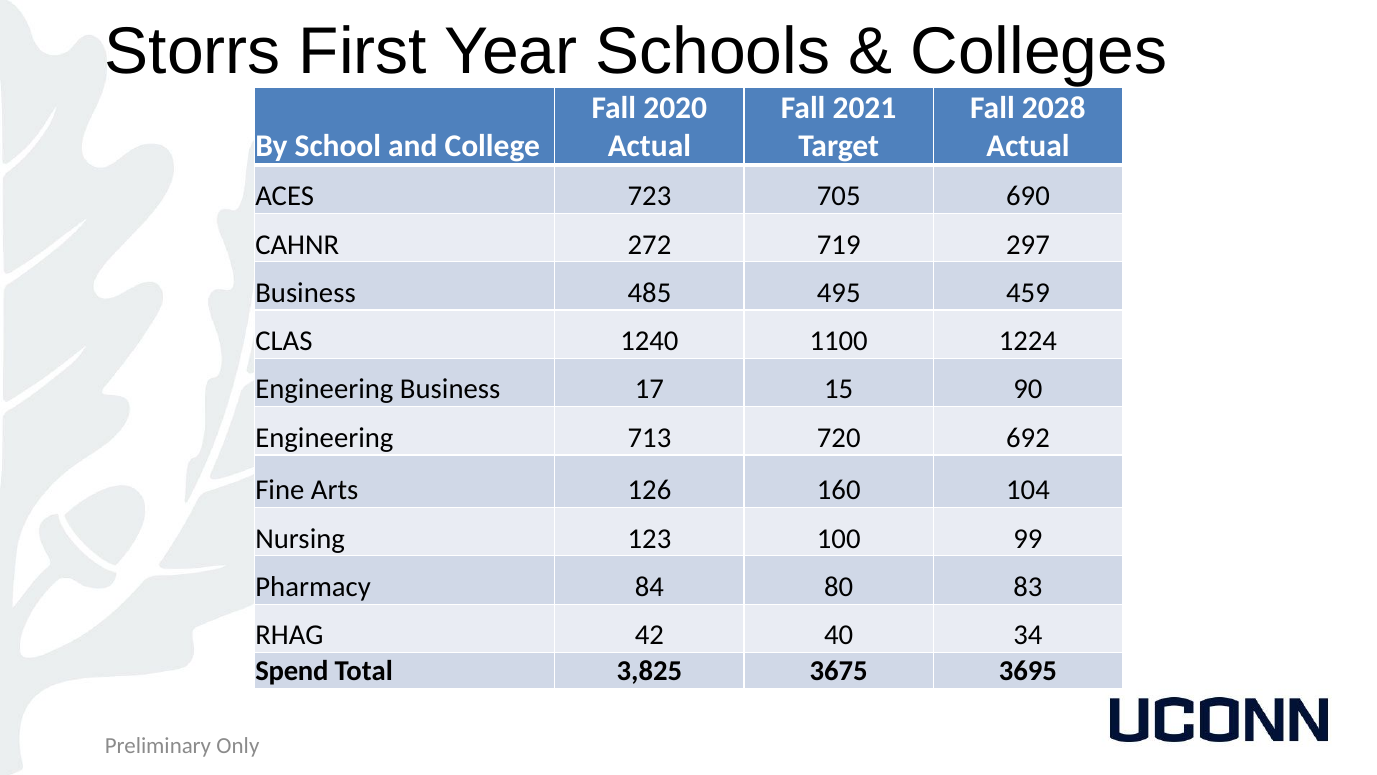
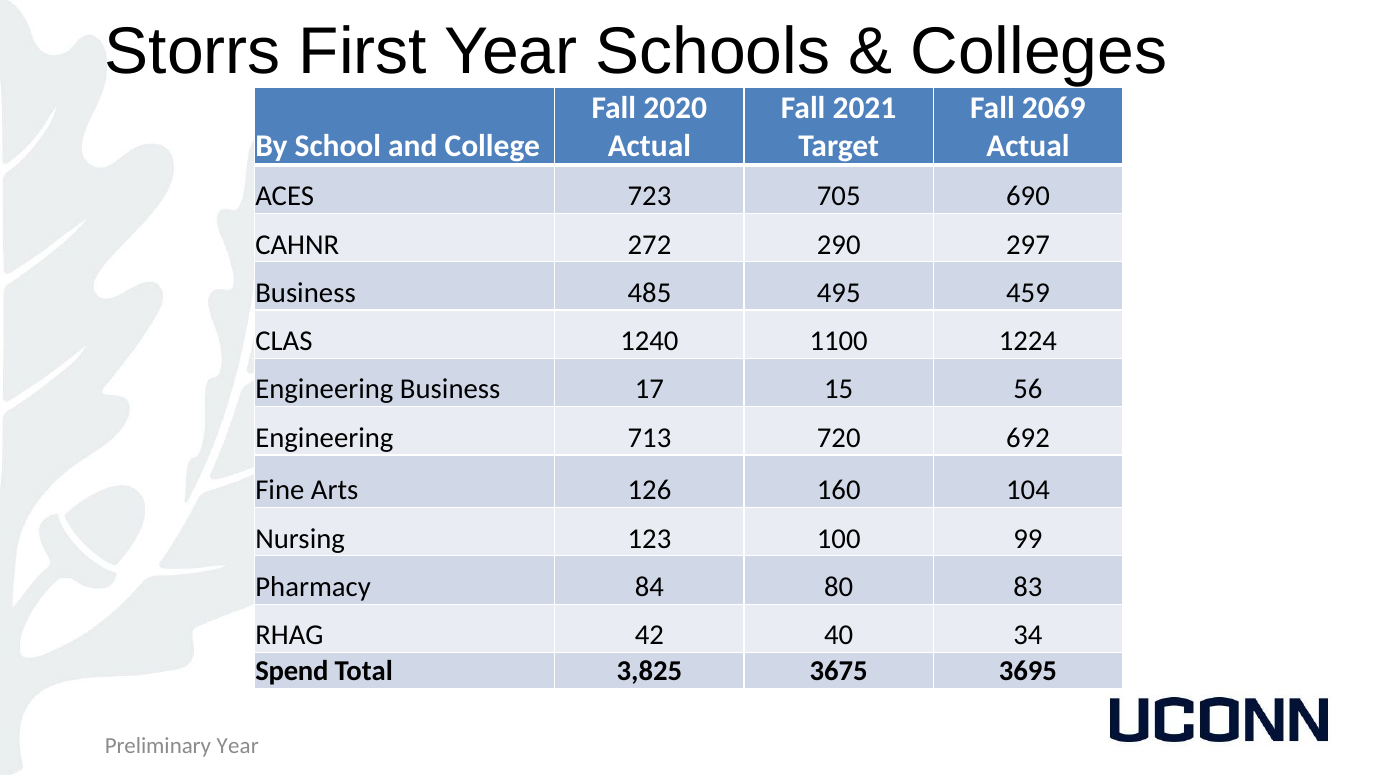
2028: 2028 -> 2069
719: 719 -> 290
90: 90 -> 56
Preliminary Only: Only -> Year
